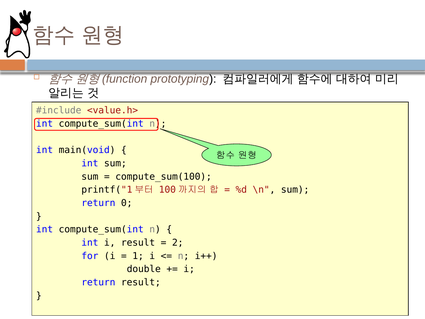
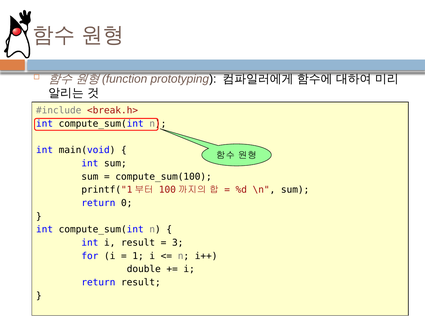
<value.h>: <value.h> -> <break.h>
2: 2 -> 3
